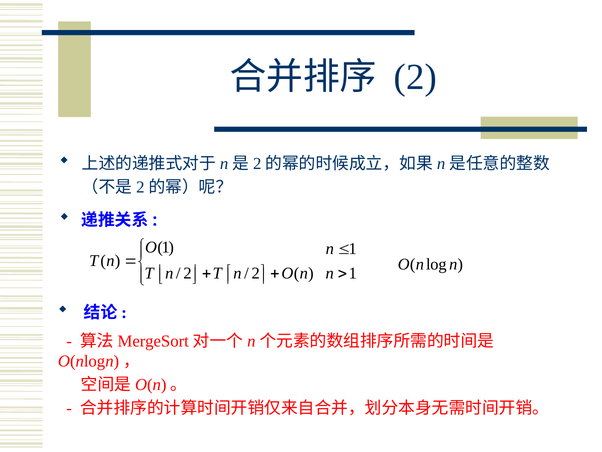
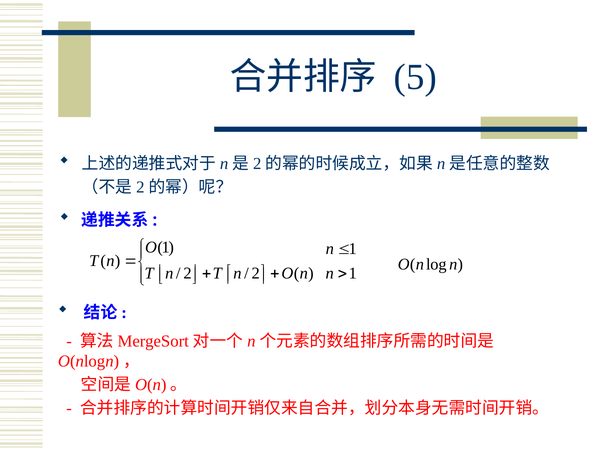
2: 2 -> 5
